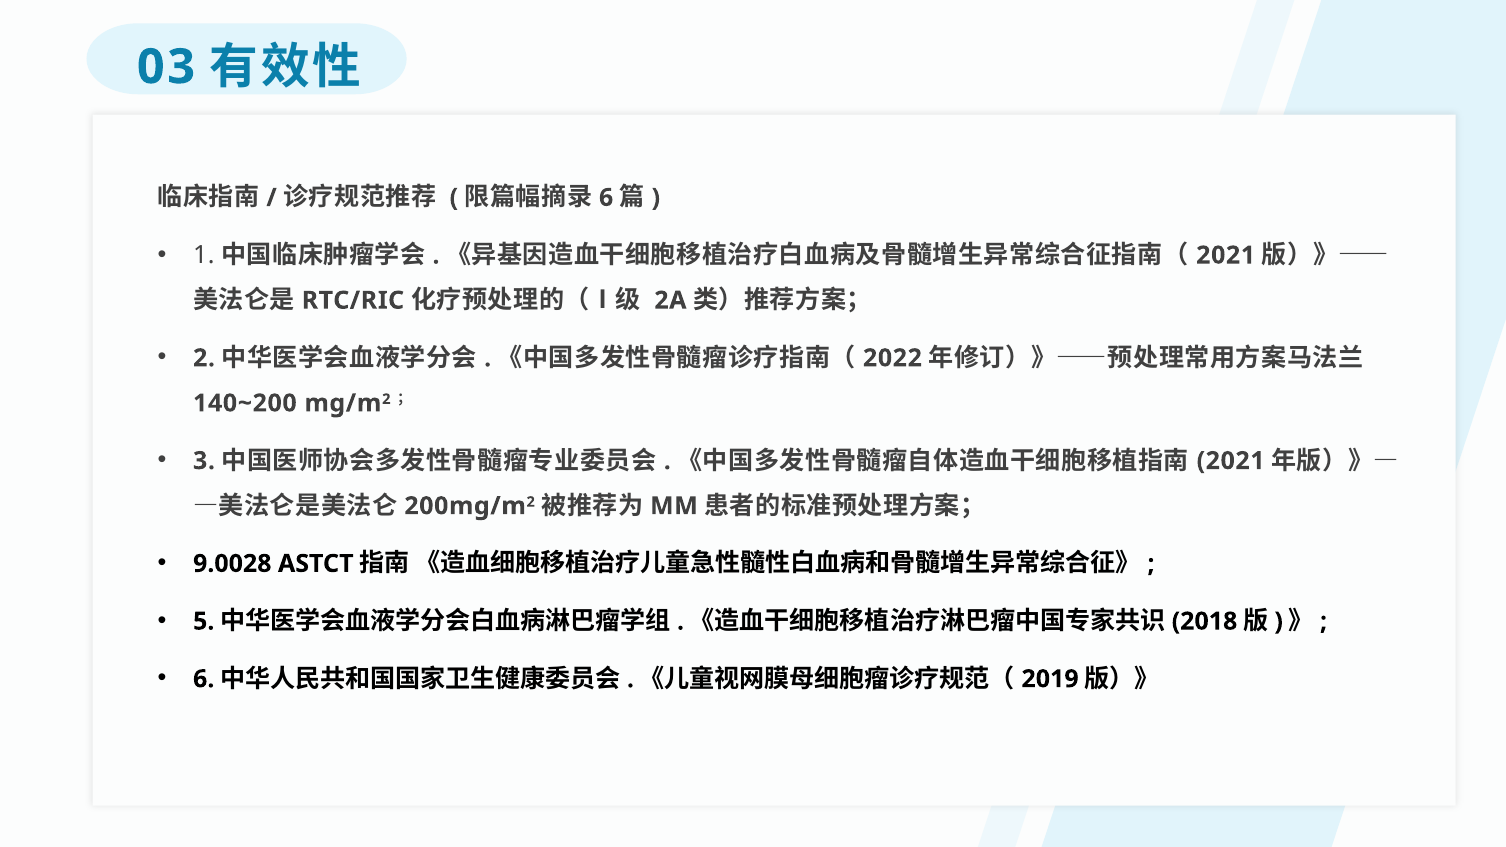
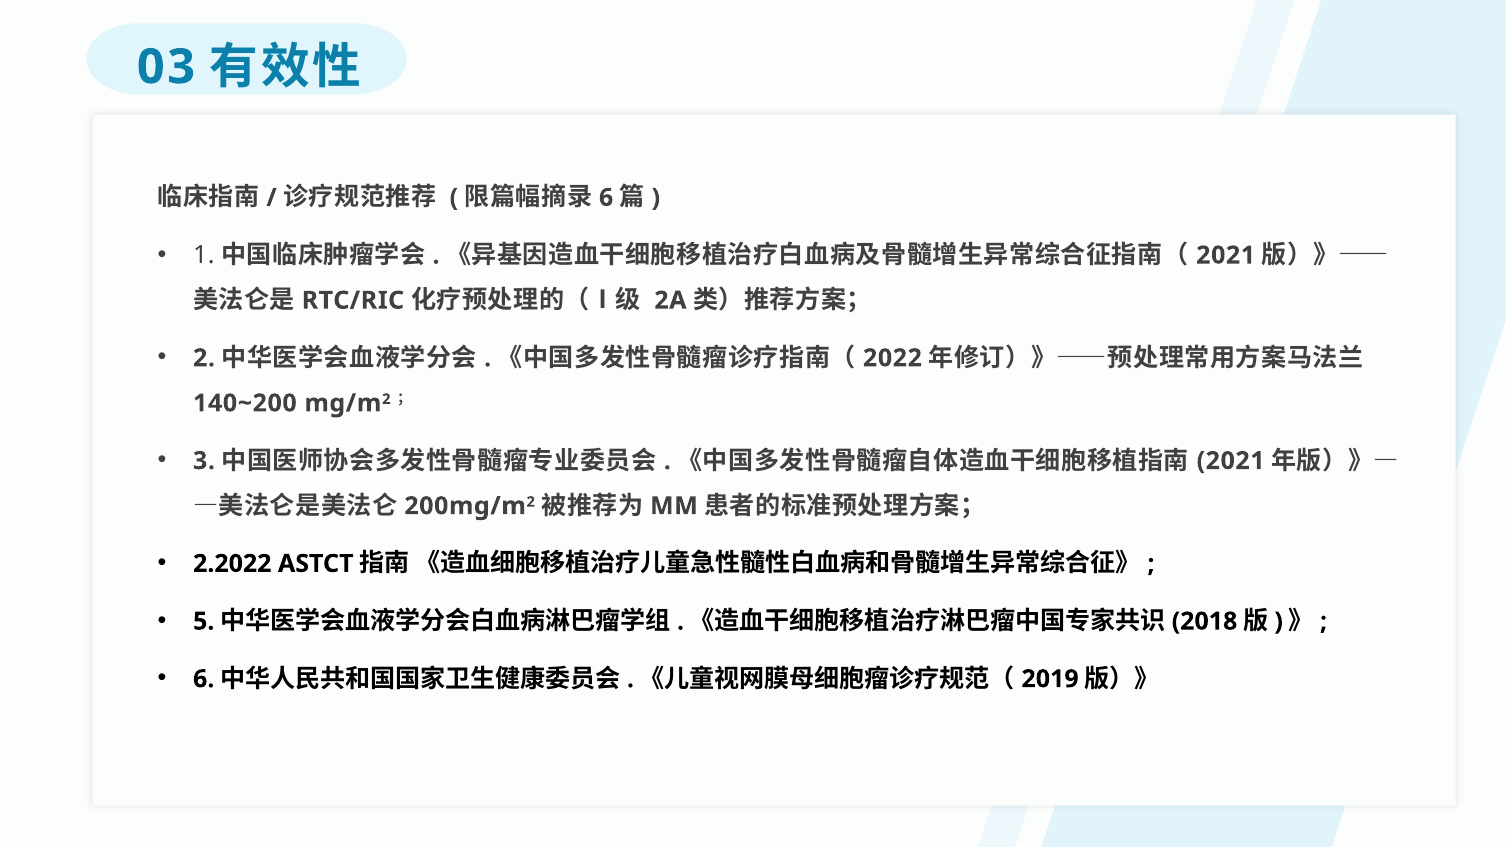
9.0028: 9.0028 -> 2.2022
